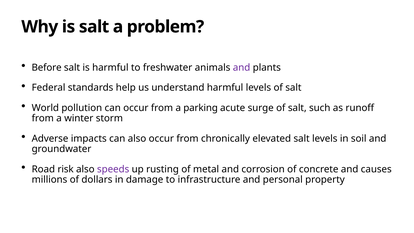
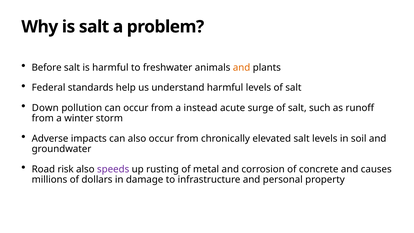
and at (242, 67) colour: purple -> orange
World: World -> Down
parking: parking -> instead
